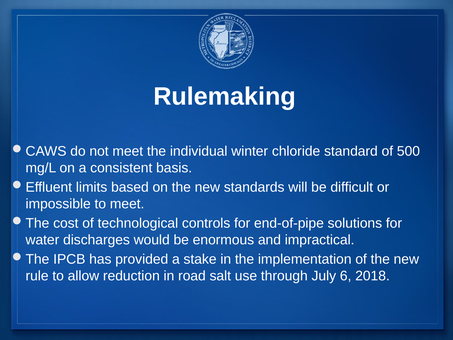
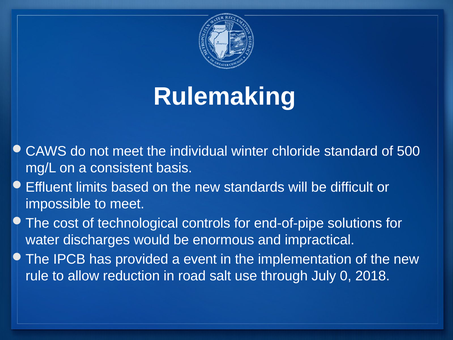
stake: stake -> event
6: 6 -> 0
